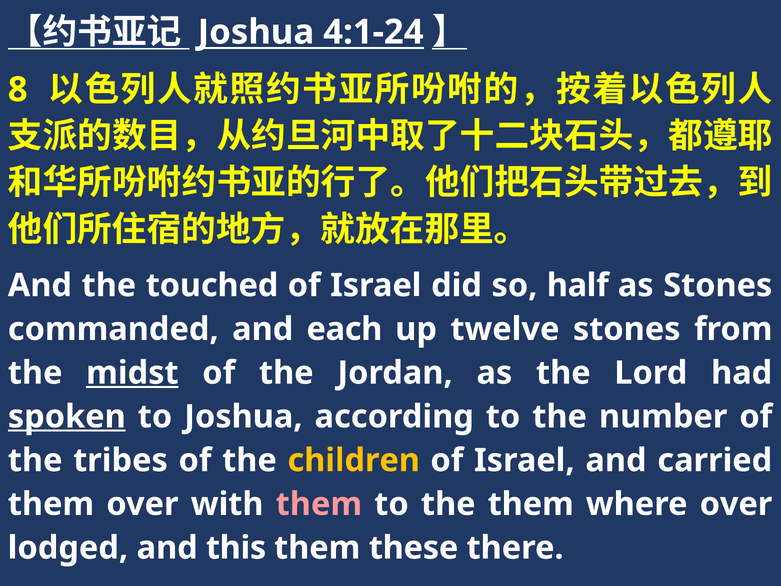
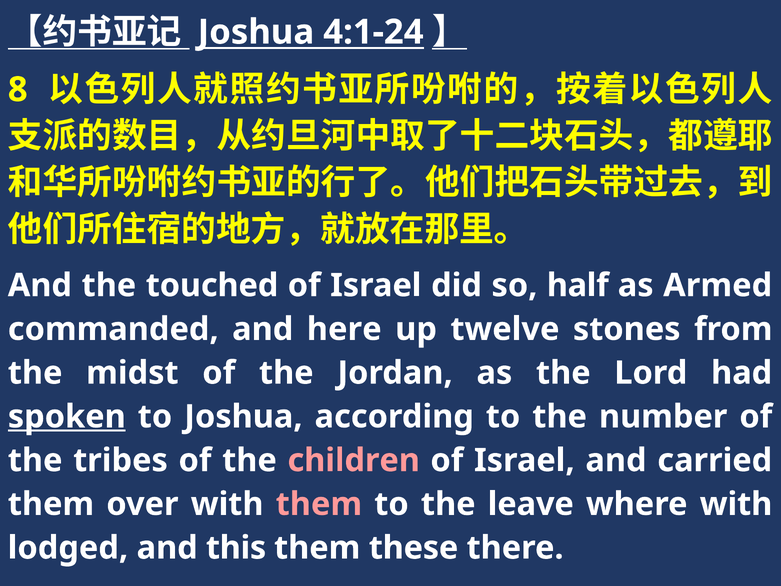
as Stones: Stones -> Armed
each: each -> here
midst underline: present -> none
children colour: yellow -> pink
the them: them -> leave
where over: over -> with
